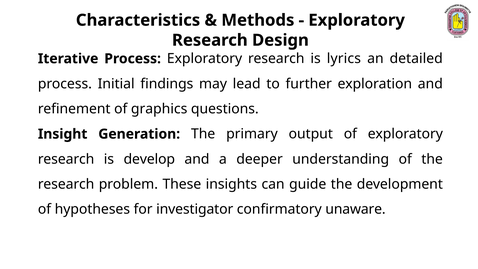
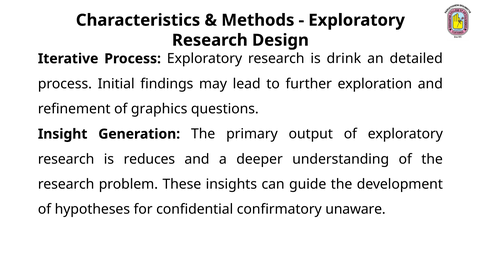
lyrics: lyrics -> drink
develop: develop -> reduces
investigator: investigator -> confidential
